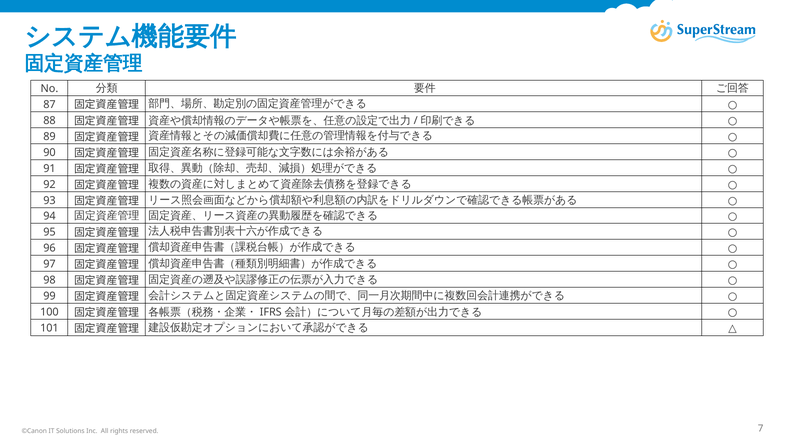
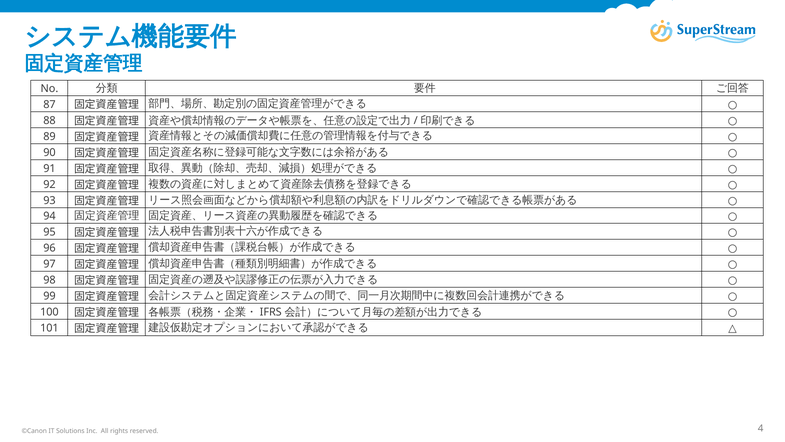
7: 7 -> 4
